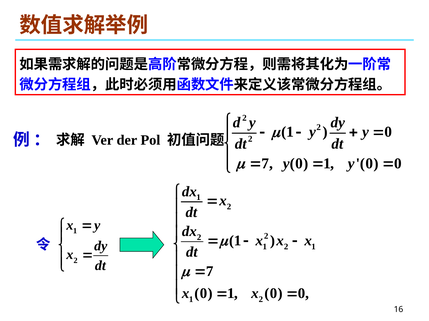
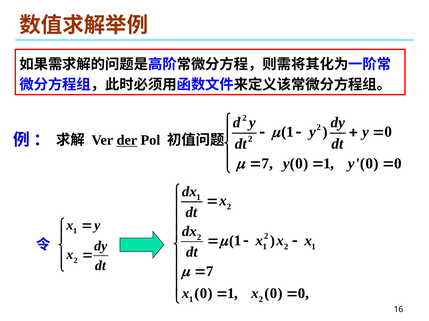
der underline: none -> present
